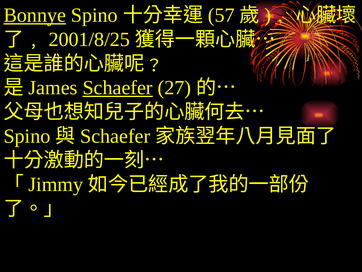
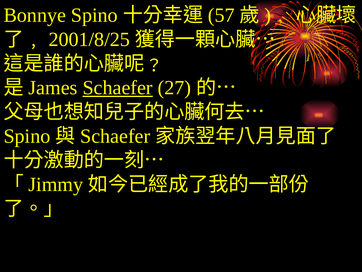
Bonnye underline: present -> none
